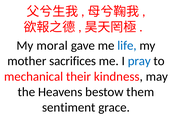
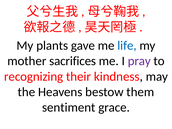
moral: moral -> plants
pray colour: blue -> purple
mechanical: mechanical -> recognizing
